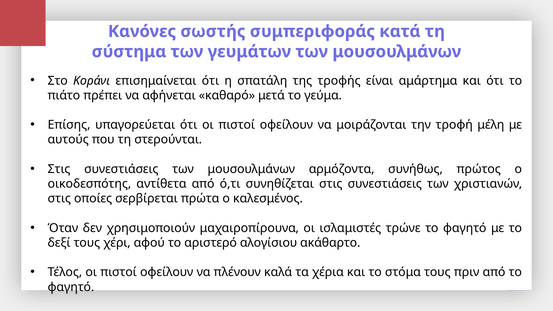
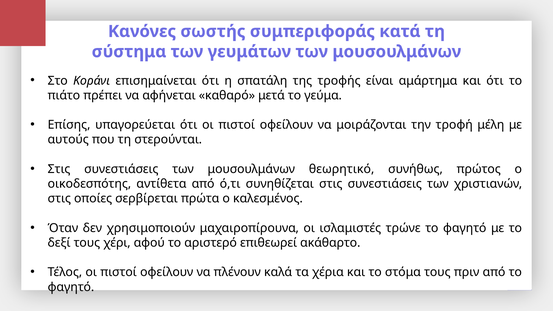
αρμόζοντα: αρμόζοντα -> θεωρητικό
αλογίσιου: αλογίσιου -> επιθεωρεί
